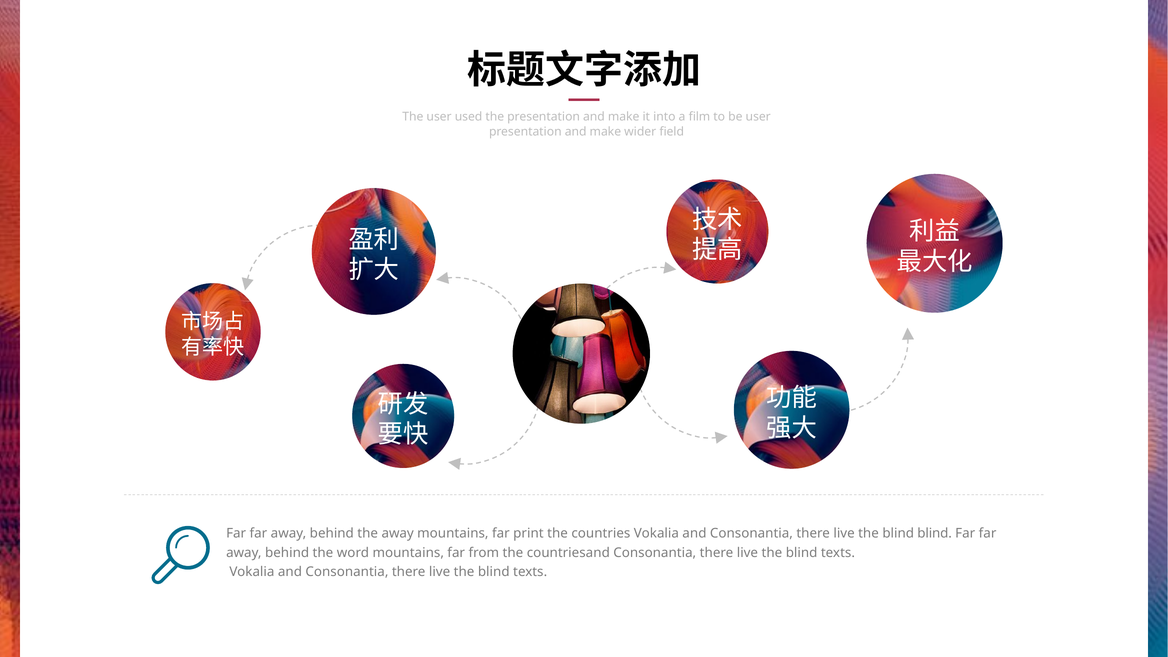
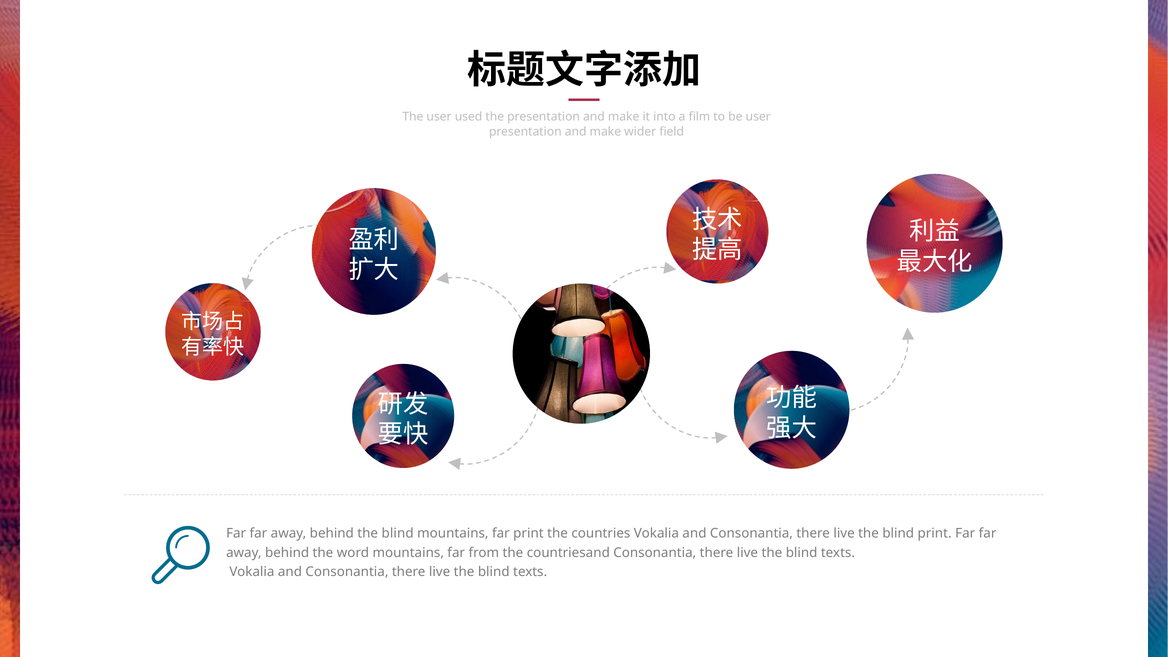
behind the away: away -> blind
blind blind: blind -> print
